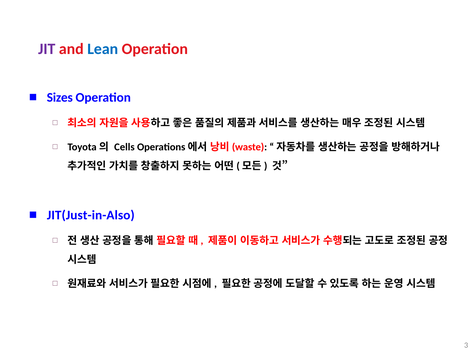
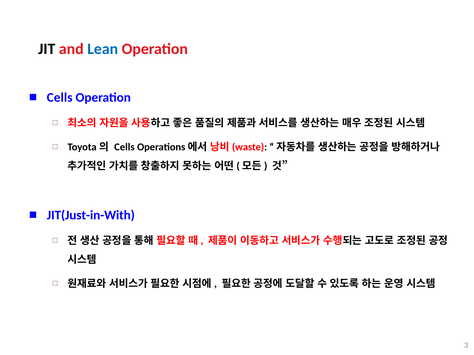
JIT colour: purple -> black
Sizes at (60, 98): Sizes -> Cells
JIT(Just-in-Also: JIT(Just-in-Also -> JIT(Just-in-With
